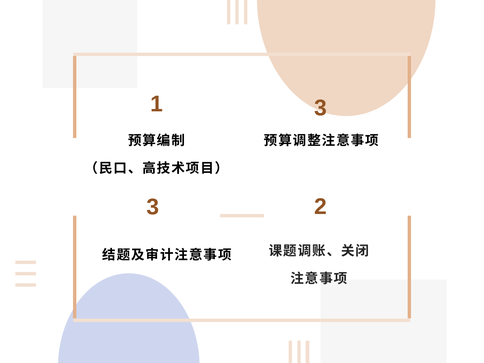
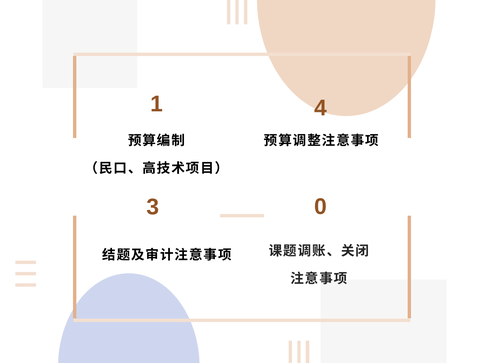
1 3: 3 -> 4
2: 2 -> 0
